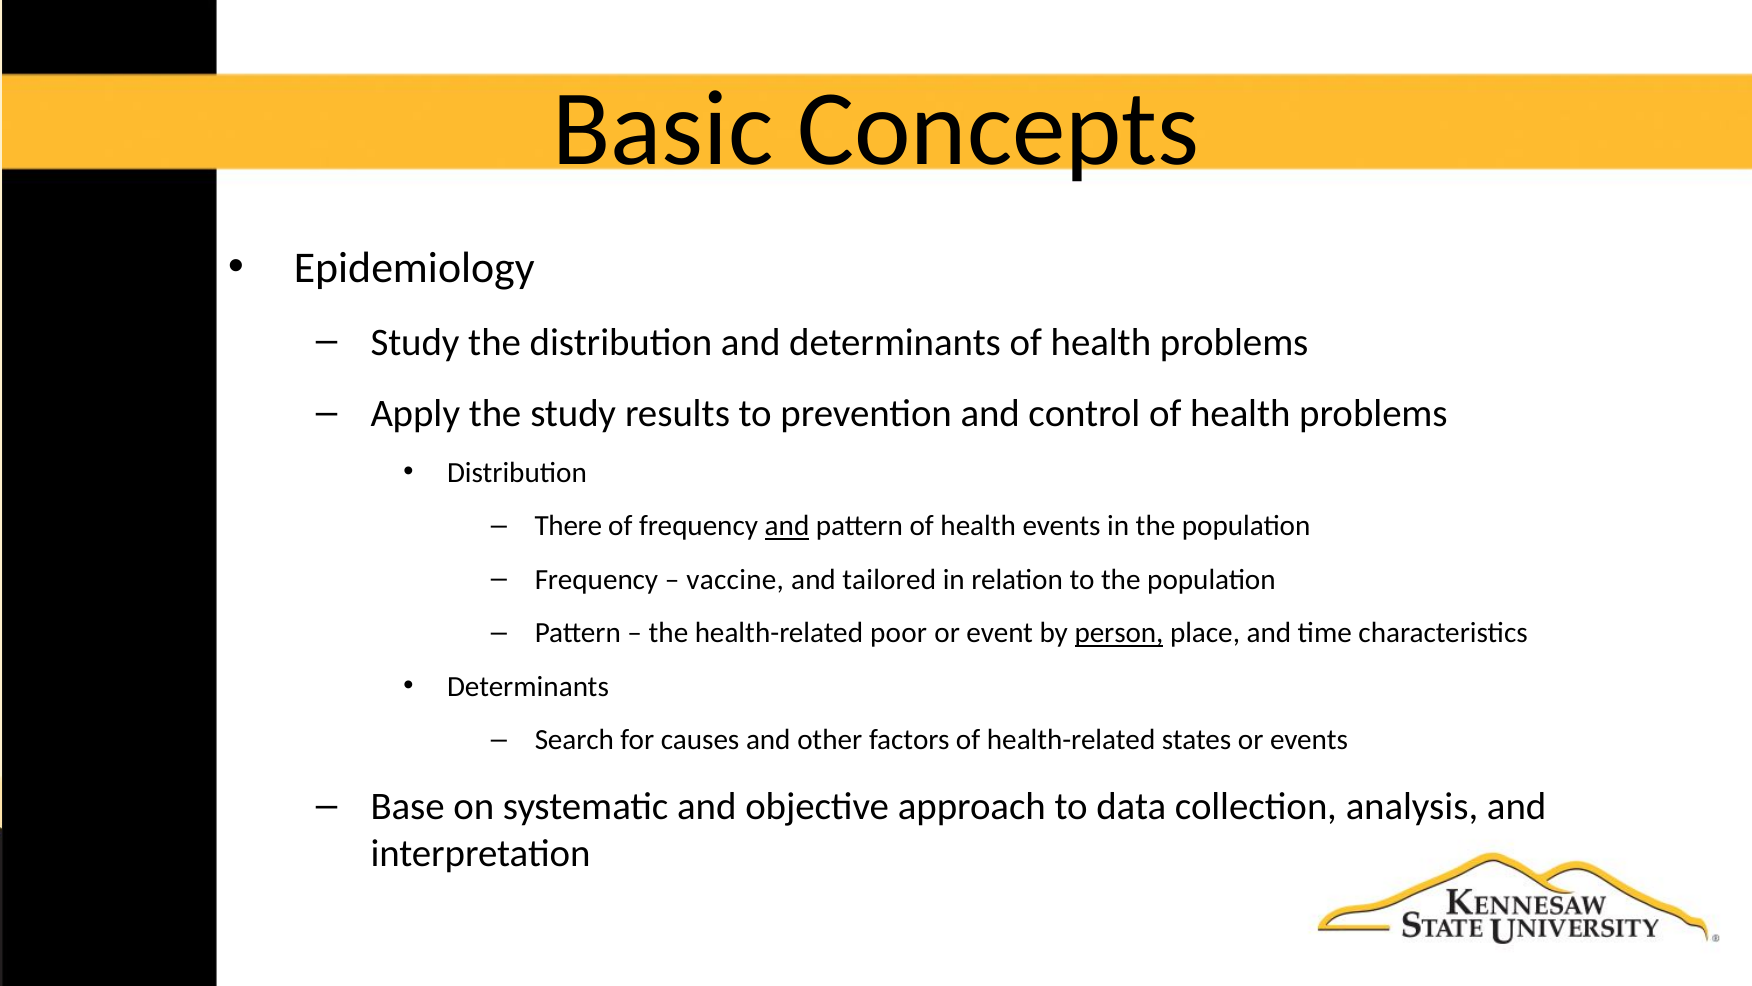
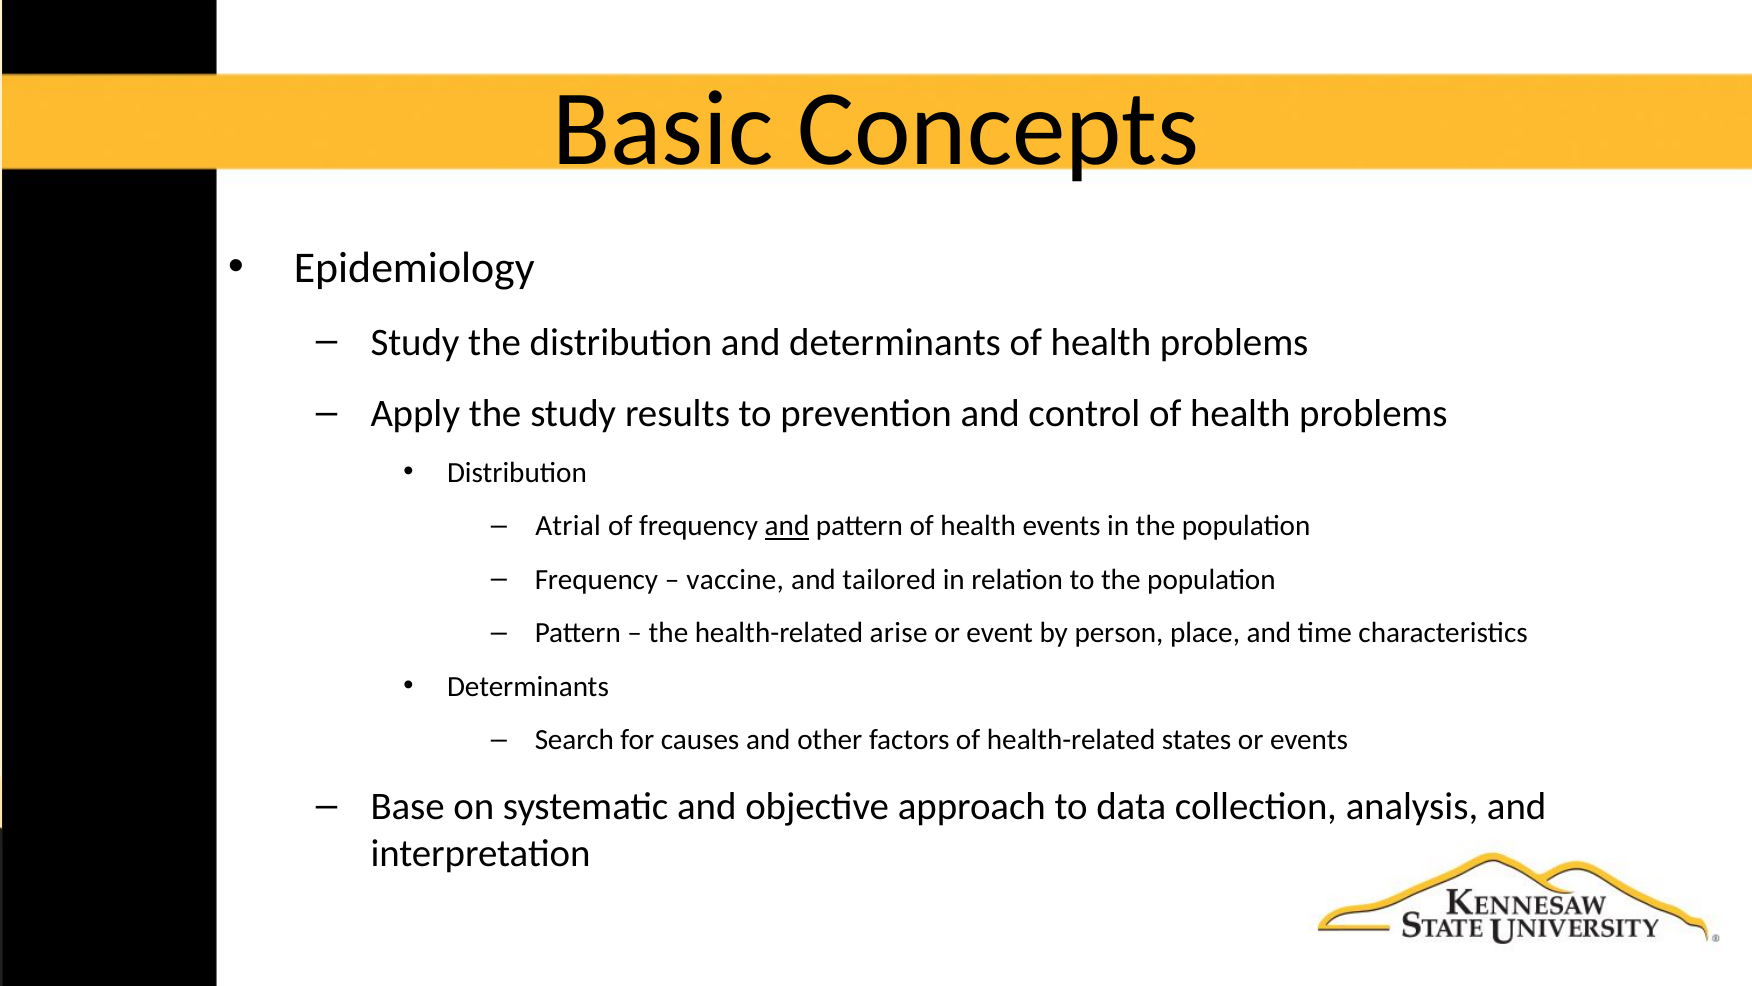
There: There -> Atrial
poor: poor -> arise
person underline: present -> none
